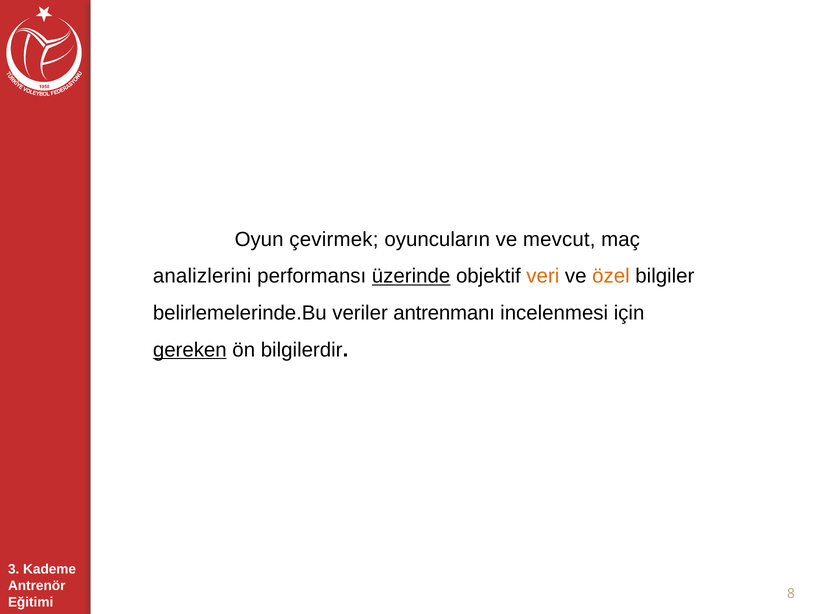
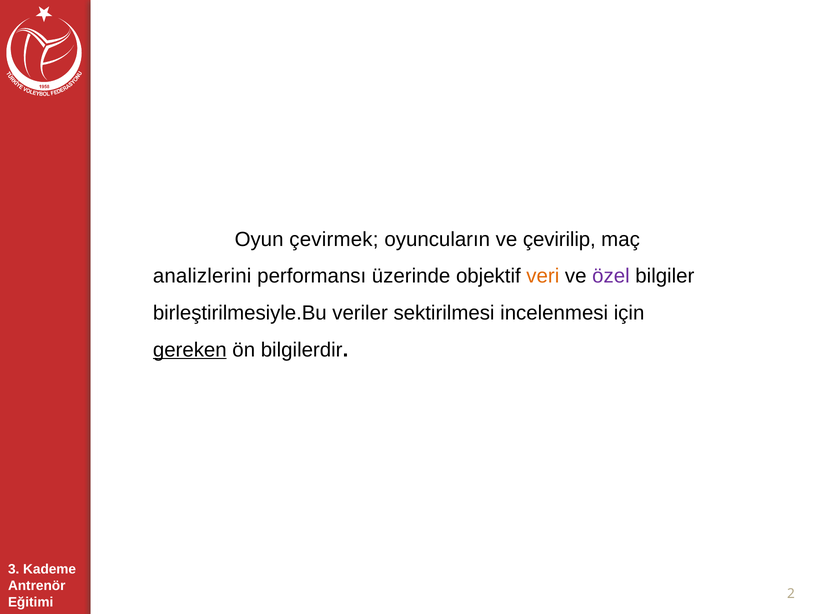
mevcut: mevcut -> çevirilip
üzerinde underline: present -> none
özel colour: orange -> purple
belirlemelerinde.Bu: belirlemelerinde.Bu -> birleştirilmesiyle.Bu
antrenmanı: antrenmanı -> sektirilmesi
8: 8 -> 2
